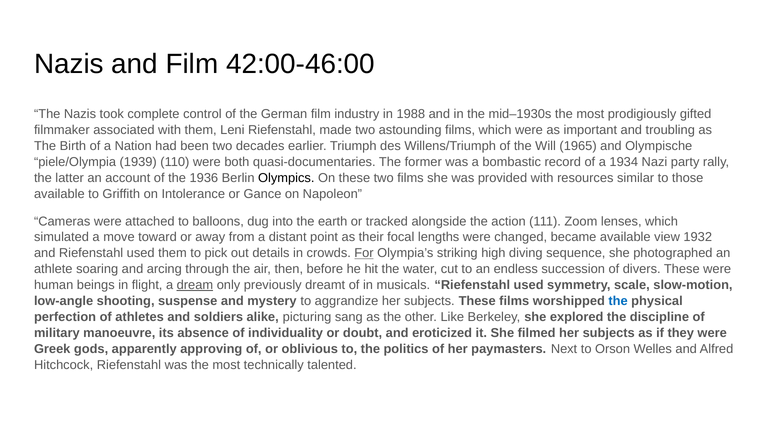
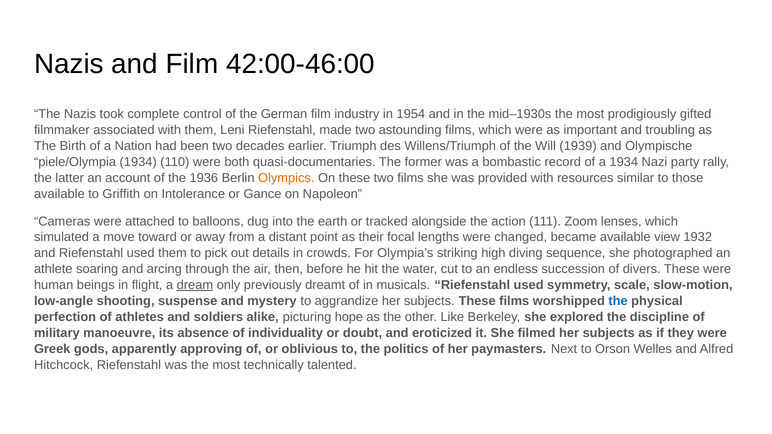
1988: 1988 -> 1954
1965: 1965 -> 1939
piele/Olympia 1939: 1939 -> 1934
Olympics colour: black -> orange
For underline: present -> none
sang: sang -> hope
